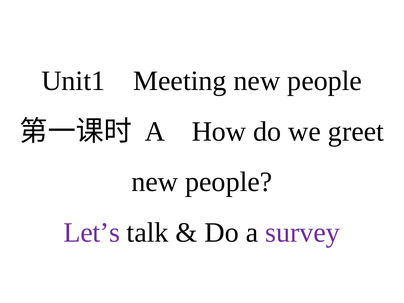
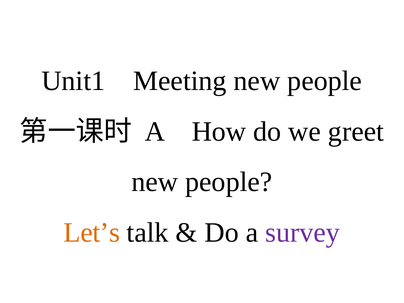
Let’s colour: purple -> orange
